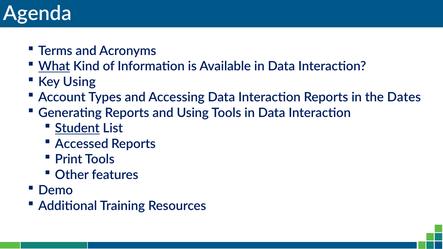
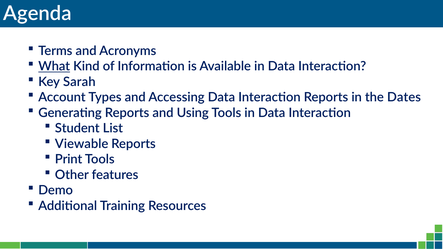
Key Using: Using -> Sarah
Student underline: present -> none
Accessed: Accessed -> Viewable
